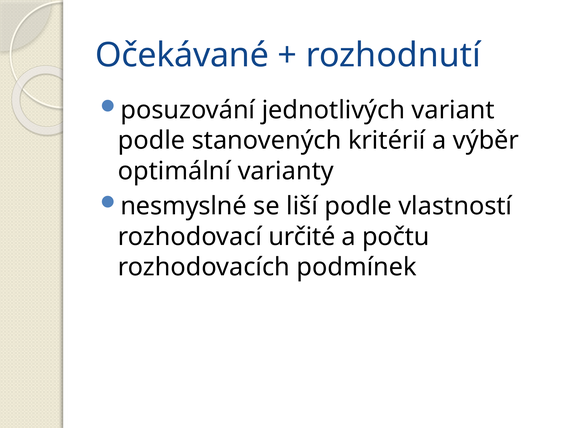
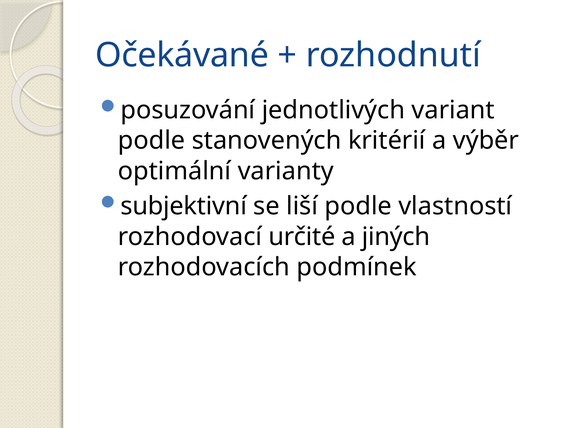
nesmyslné: nesmyslné -> subjektivní
počtu: počtu -> jiných
